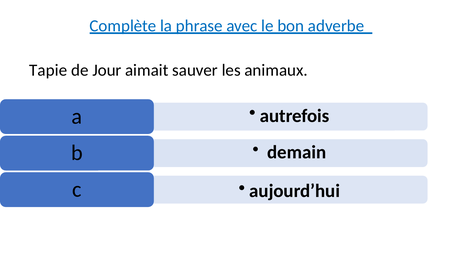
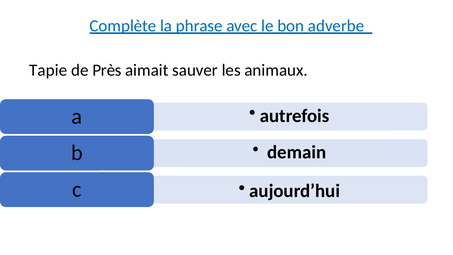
Jour: Jour -> Près
